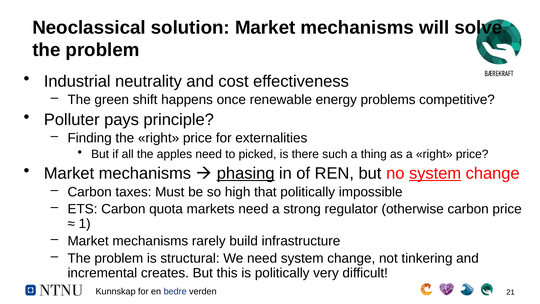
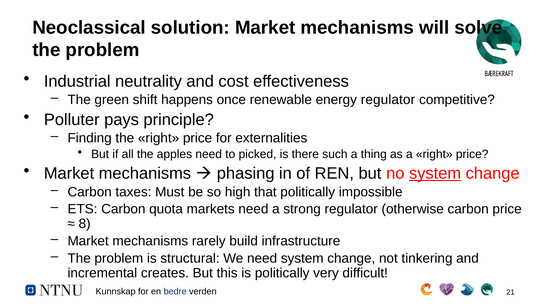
energy problems: problems -> regulator
phasing underline: present -> none
1: 1 -> 8
